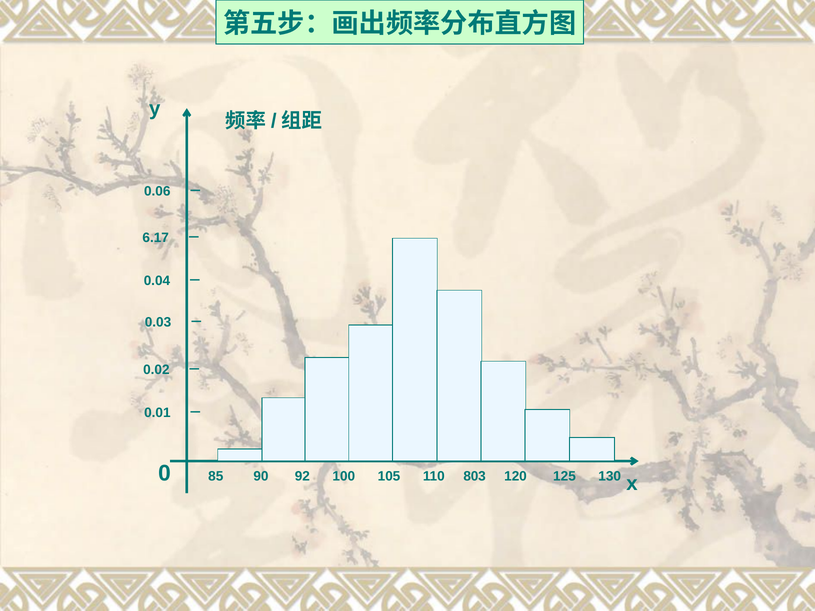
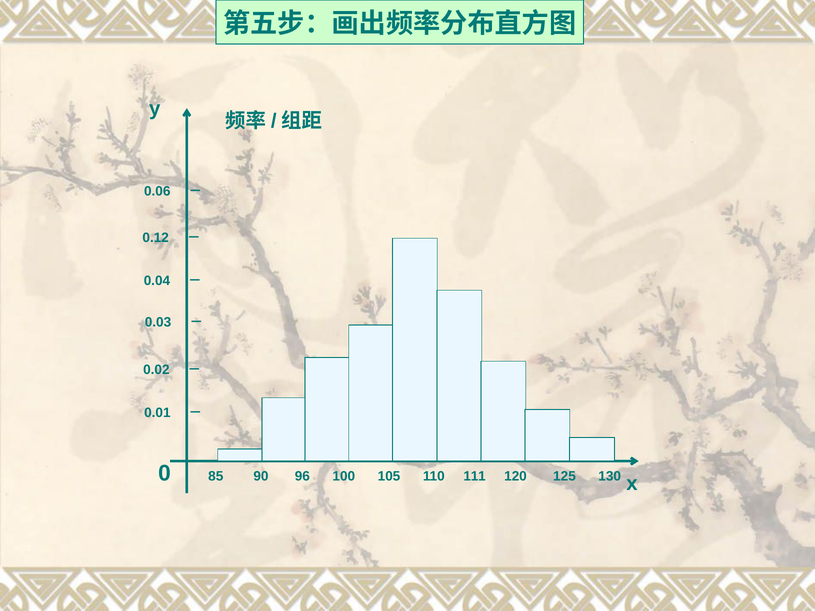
6.17: 6.17 -> 0.12
92: 92 -> 96
803: 803 -> 111
